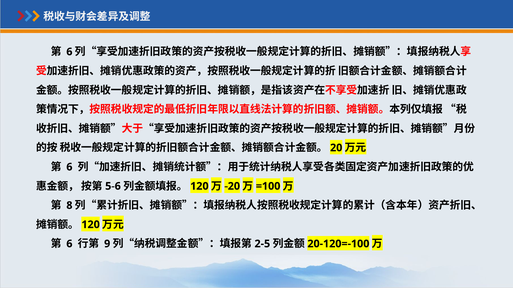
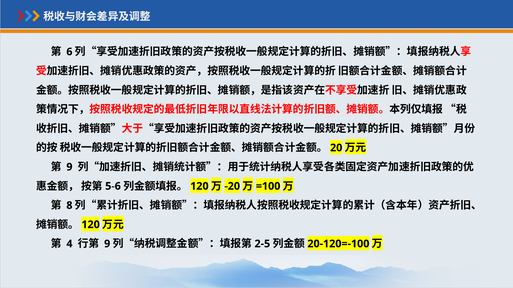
6 at (69, 167): 6 -> 9
6 at (69, 244): 6 -> 4
